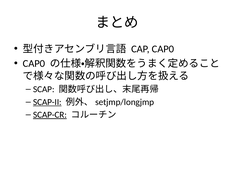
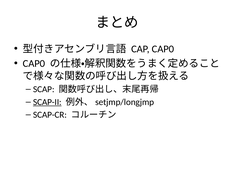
SCAP-CR underline: present -> none
